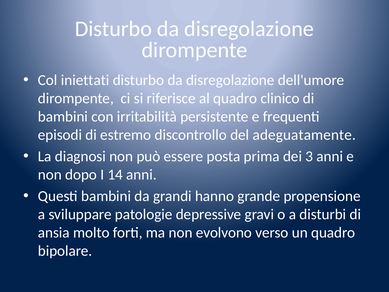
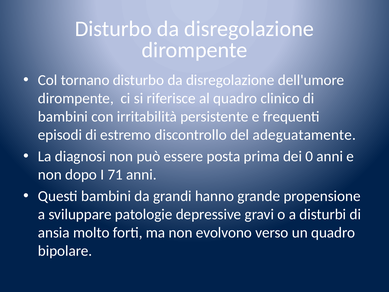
iniettati: iniettati -> tornano
3: 3 -> 0
14: 14 -> 71
